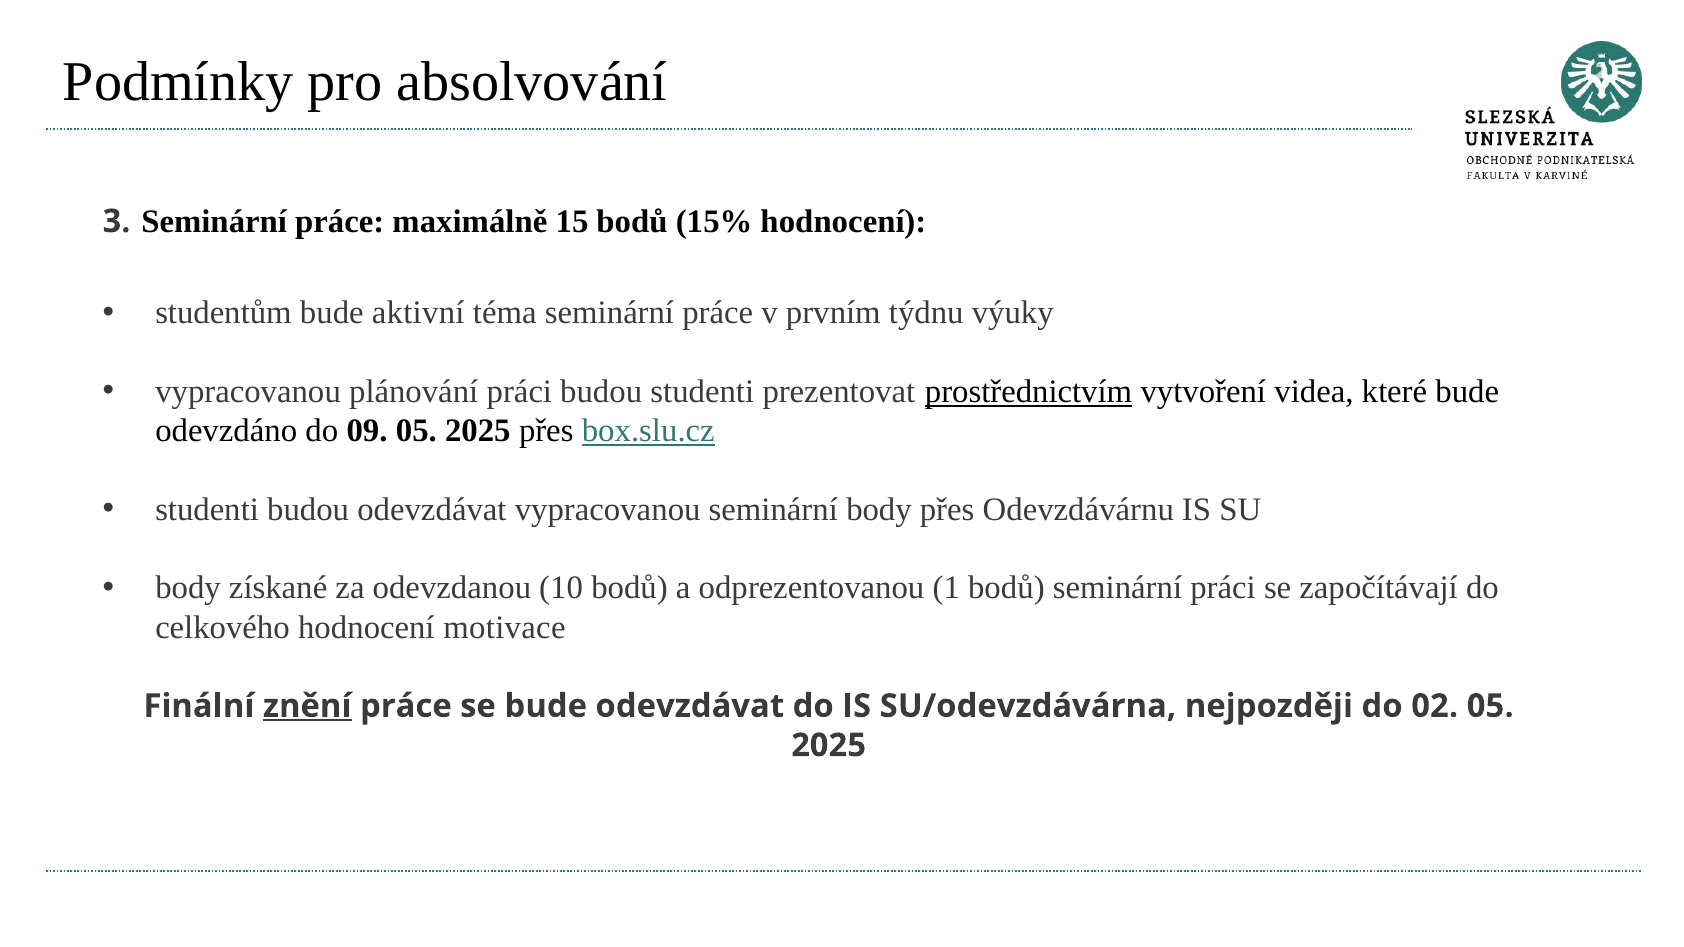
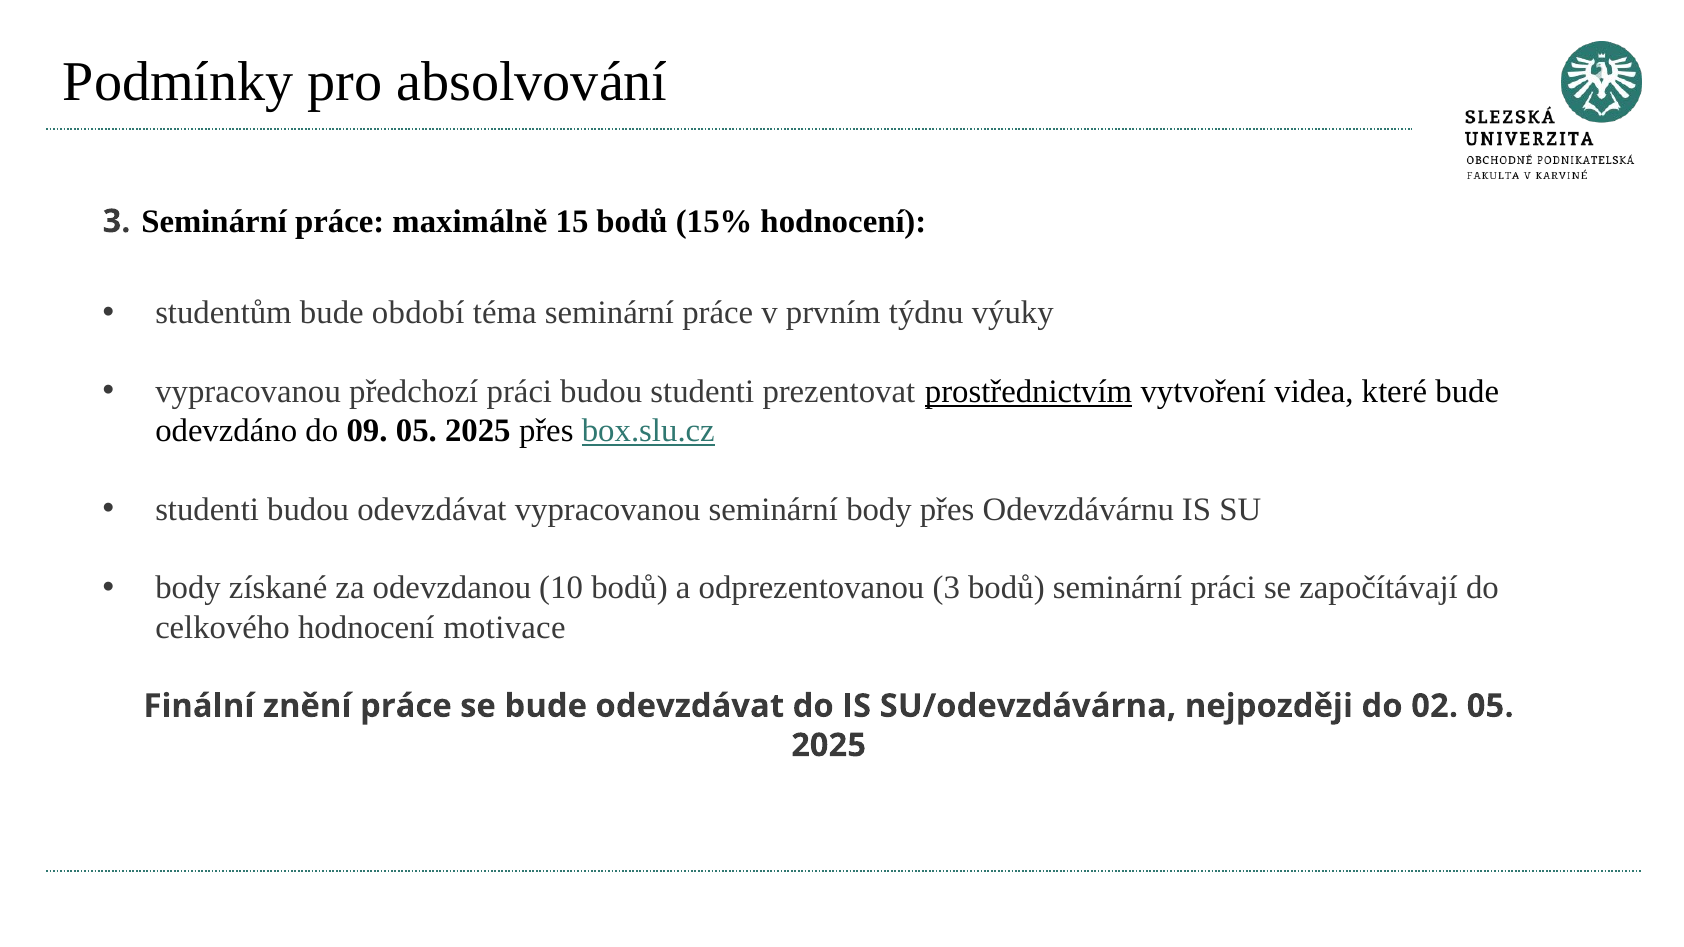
aktivní: aktivní -> období
plánování: plánování -> předchozí
odprezentovanou 1: 1 -> 3
znění underline: present -> none
